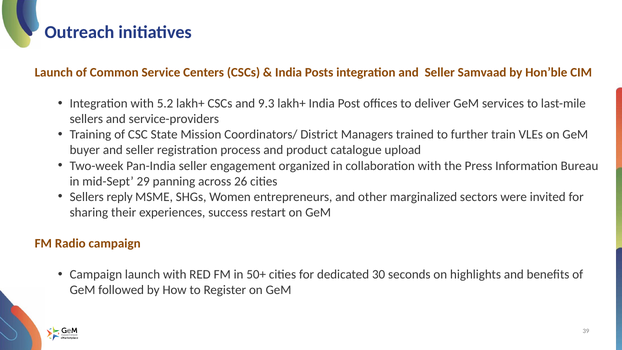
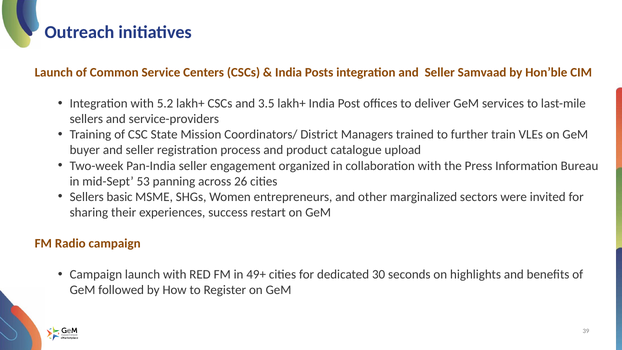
9.3: 9.3 -> 3.5
29: 29 -> 53
reply: reply -> basic
50+: 50+ -> 49+
